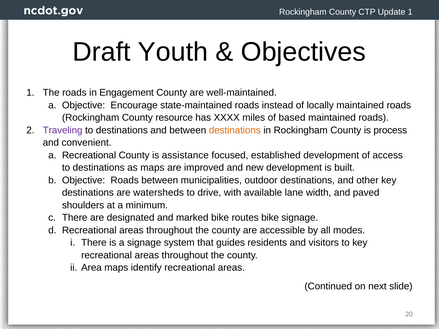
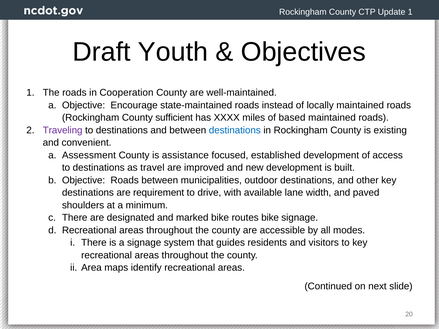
Engagement: Engagement -> Cooperation
resource: resource -> sufficient
destinations at (235, 130) colour: orange -> blue
process: process -> existing
a Recreational: Recreational -> Assessment
as maps: maps -> travel
watersheds: watersheds -> requirement
